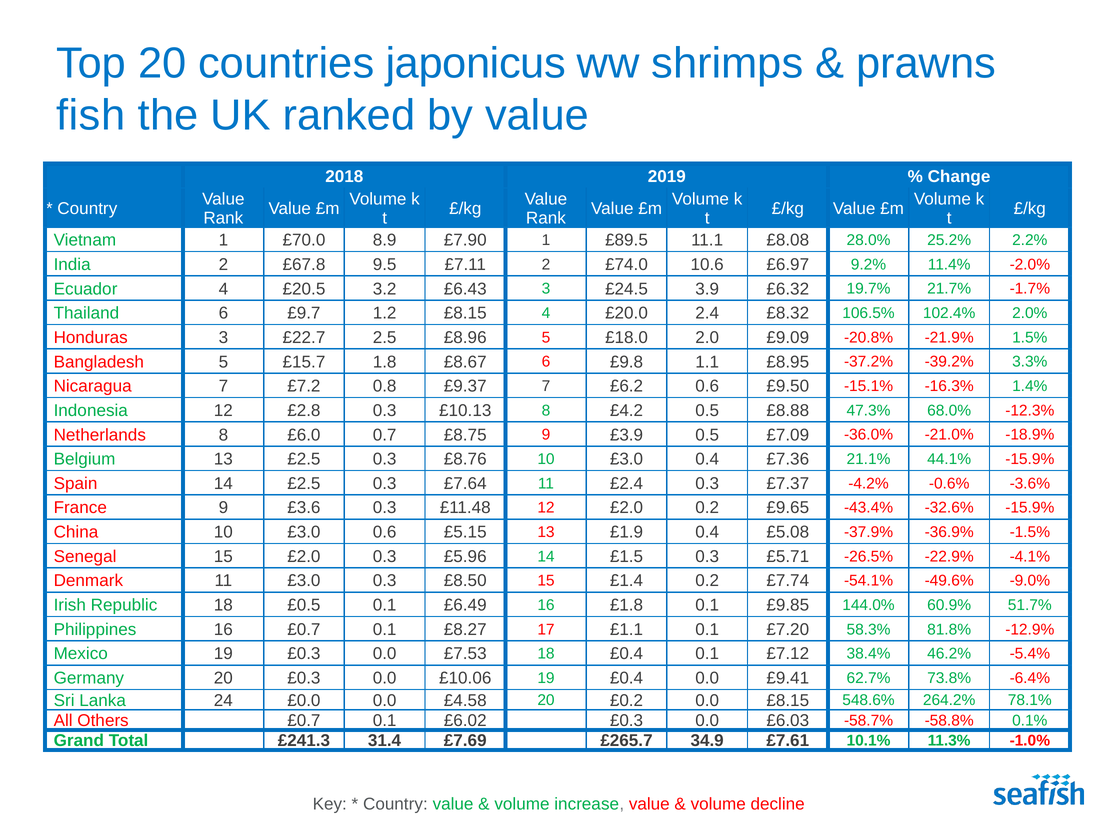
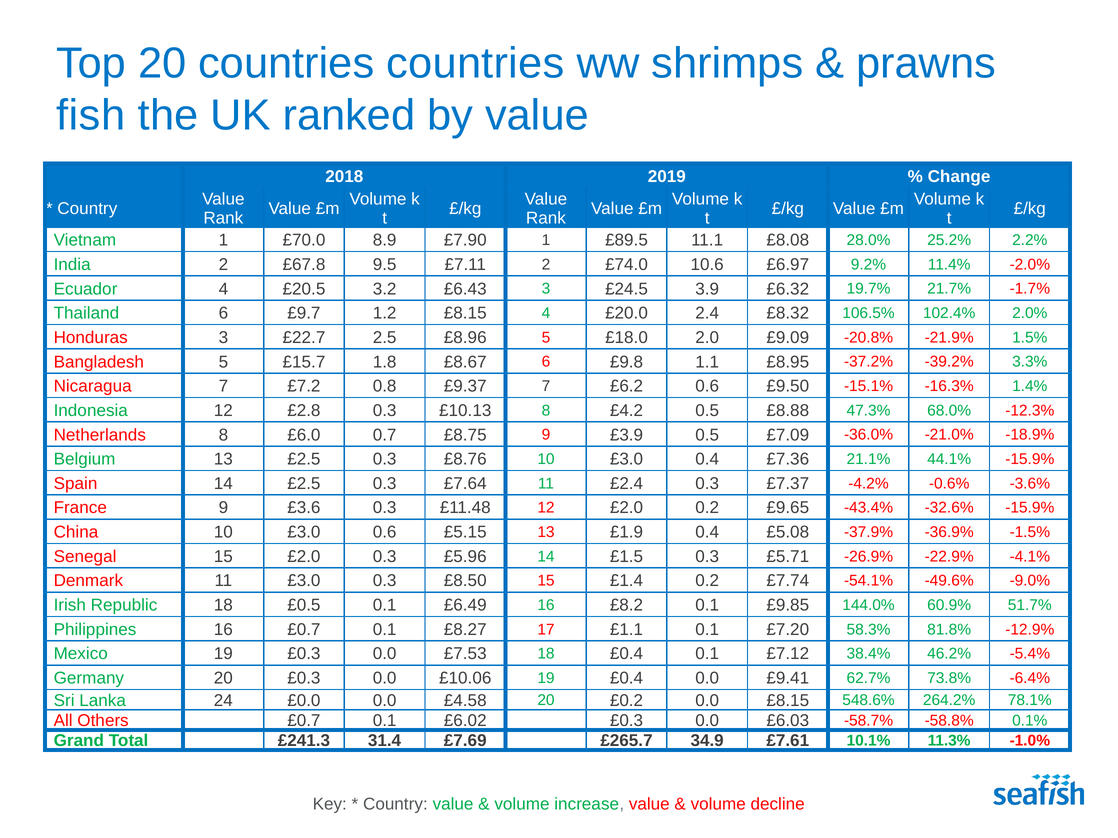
countries japonicus: japonicus -> countries
-26.5%: -26.5% -> -26.9%
£1.8: £1.8 -> £8.2
